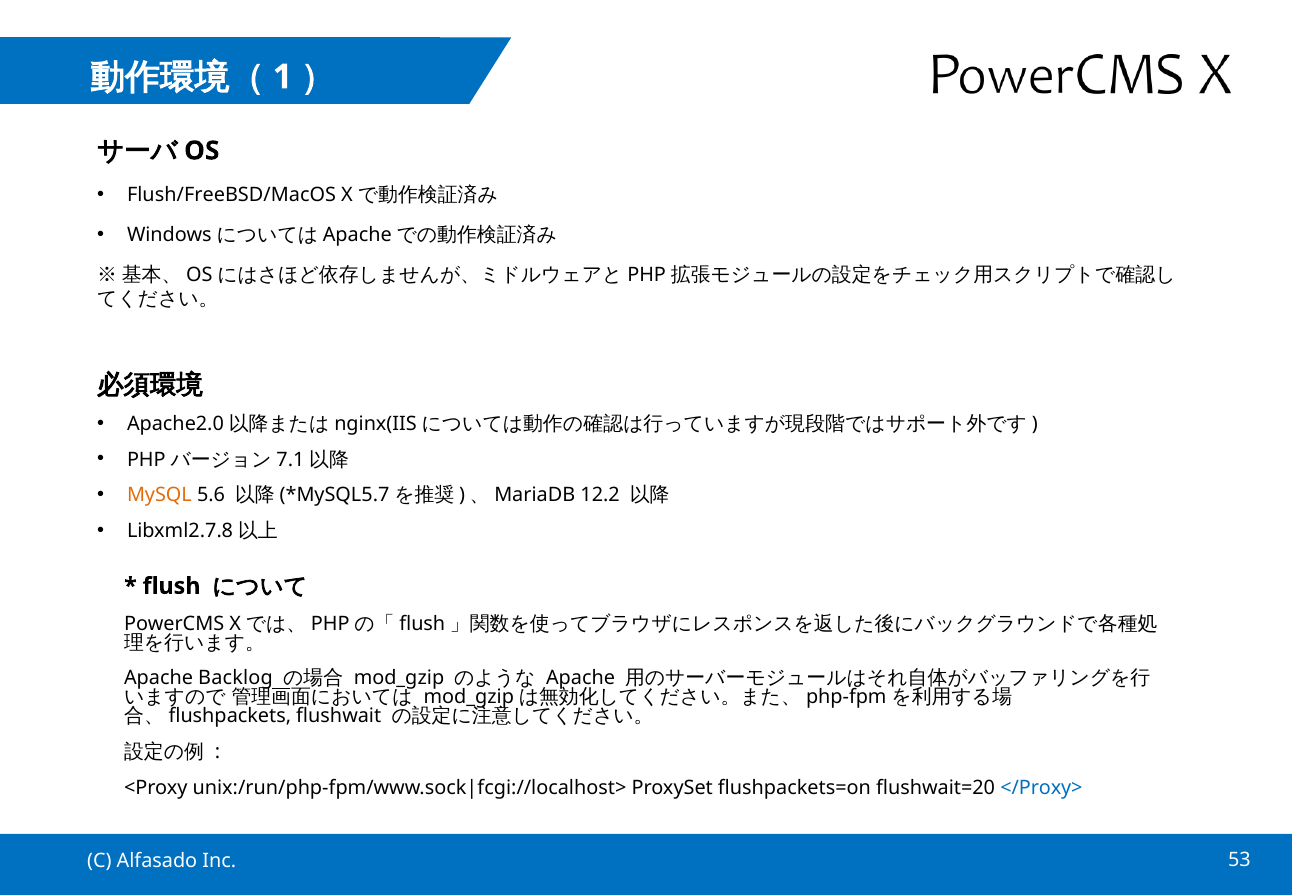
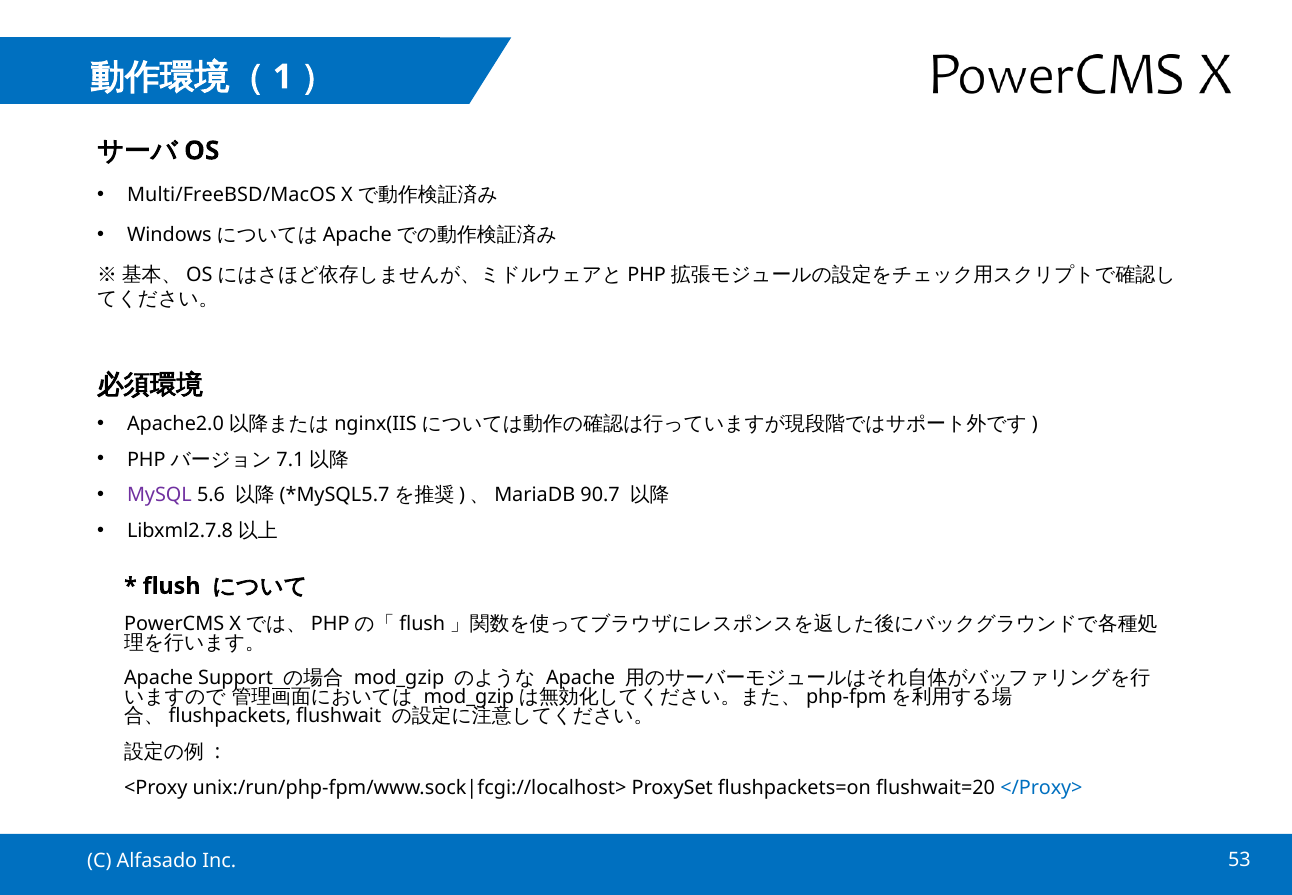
Flush/FreeBSD/MacOS: Flush/FreeBSD/MacOS -> Multi/FreeBSD/MacOS
MySQL colour: orange -> purple
12.2: 12.2 -> 90.7
Backlog: Backlog -> Support
